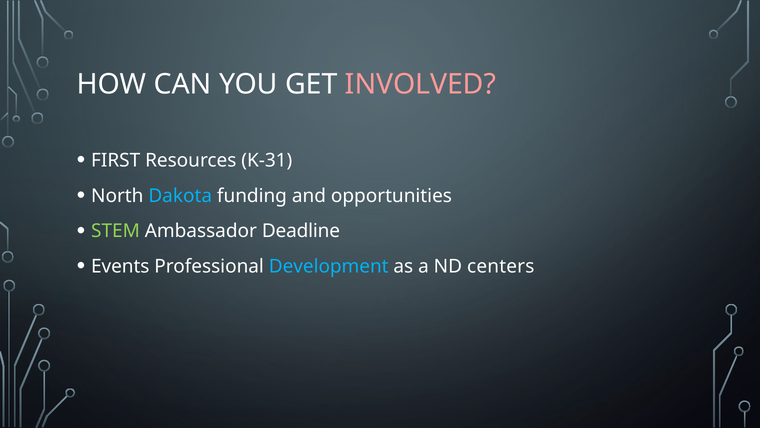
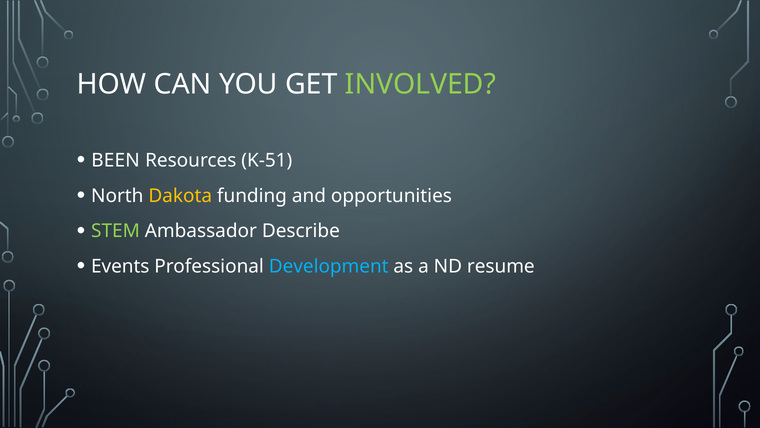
INVOLVED colour: pink -> light green
FIRST: FIRST -> BEEN
K-31: K-31 -> K-51
Dakota colour: light blue -> yellow
Deadline: Deadline -> Describe
centers: centers -> resume
